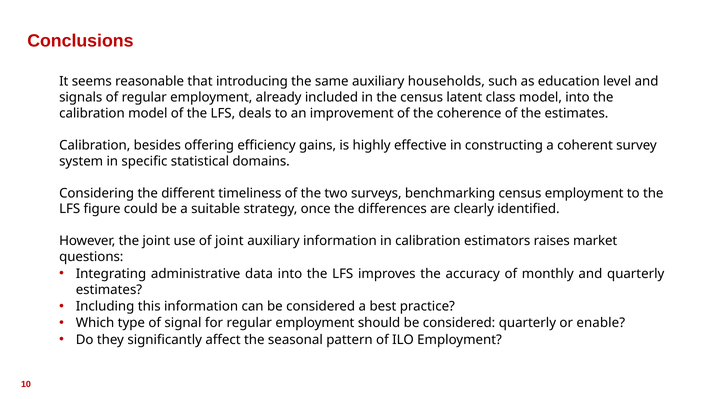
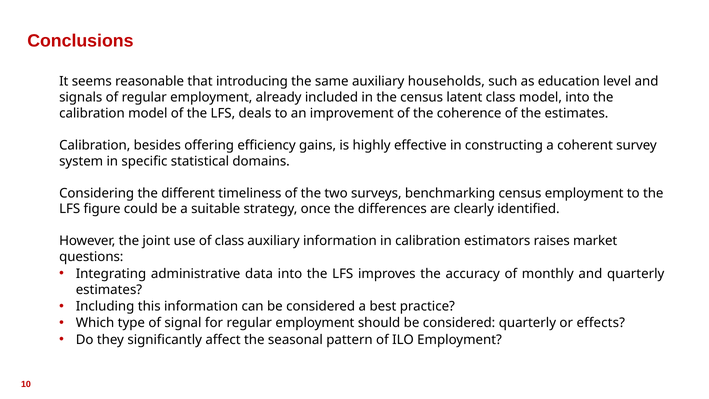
of joint: joint -> class
enable: enable -> effects
